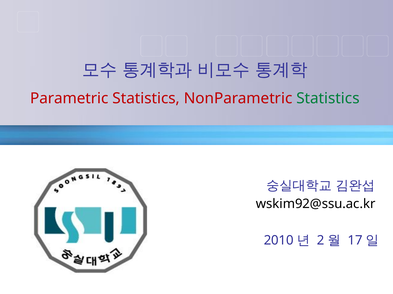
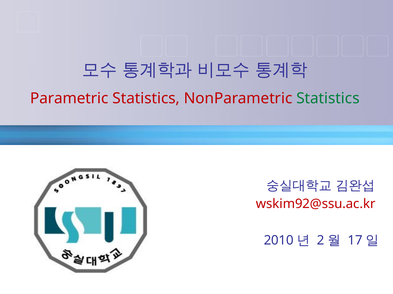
wskim92@ssu.ac.kr colour: black -> red
